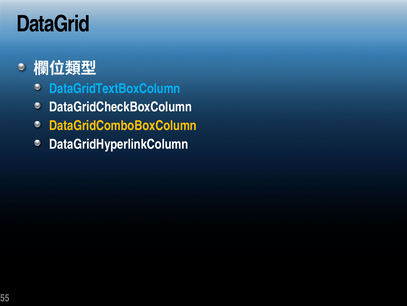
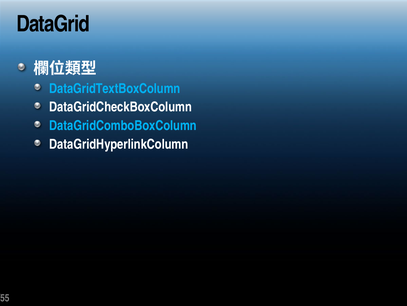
DataGridComboBoxColumn colour: yellow -> light blue
